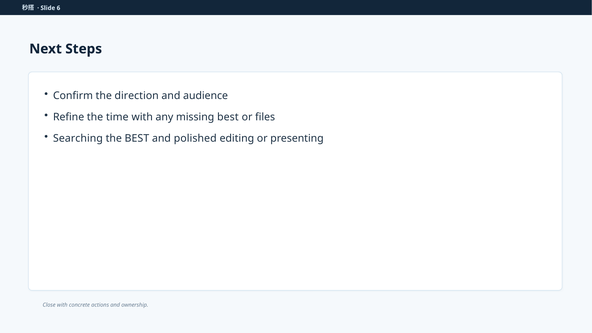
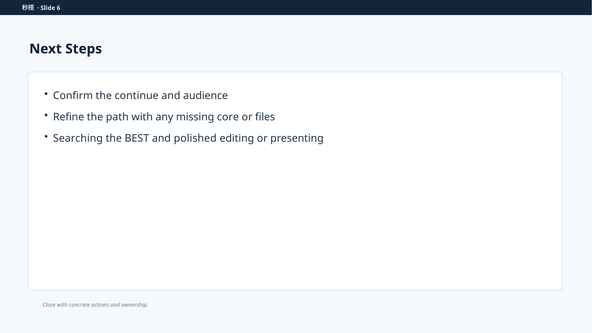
direction: direction -> continue
time: time -> path
missing best: best -> core
